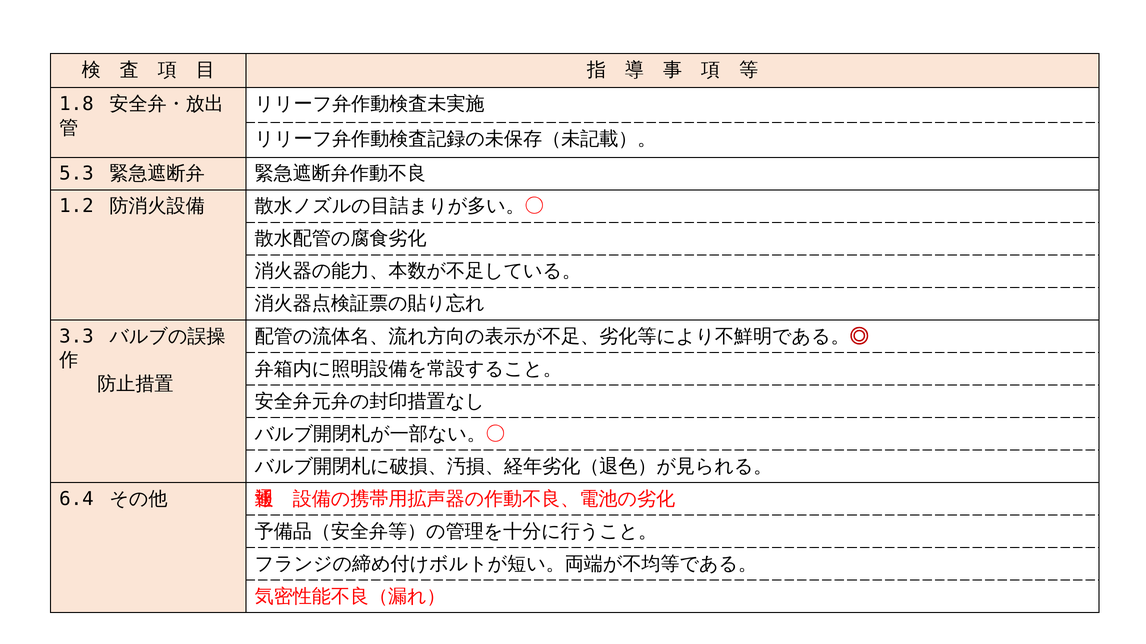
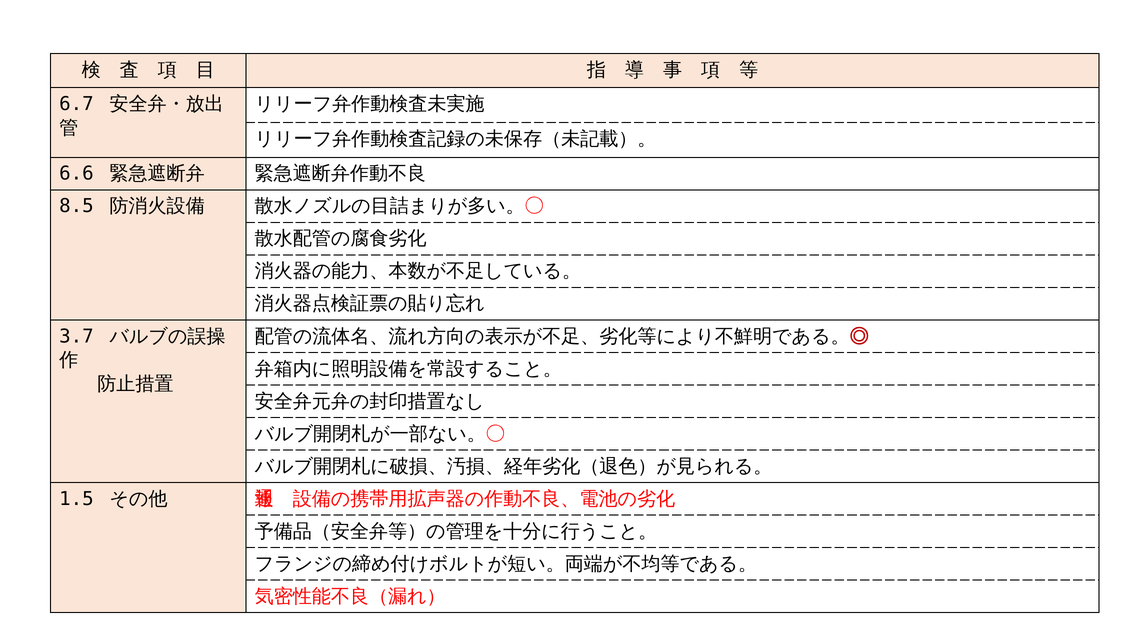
1.8: 1.8 -> 6.7
5.3: 5.3 -> 6.6
1.2: 1.2 -> 8.5
3.3: 3.3 -> 3.7
6.4: 6.4 -> 1.5
